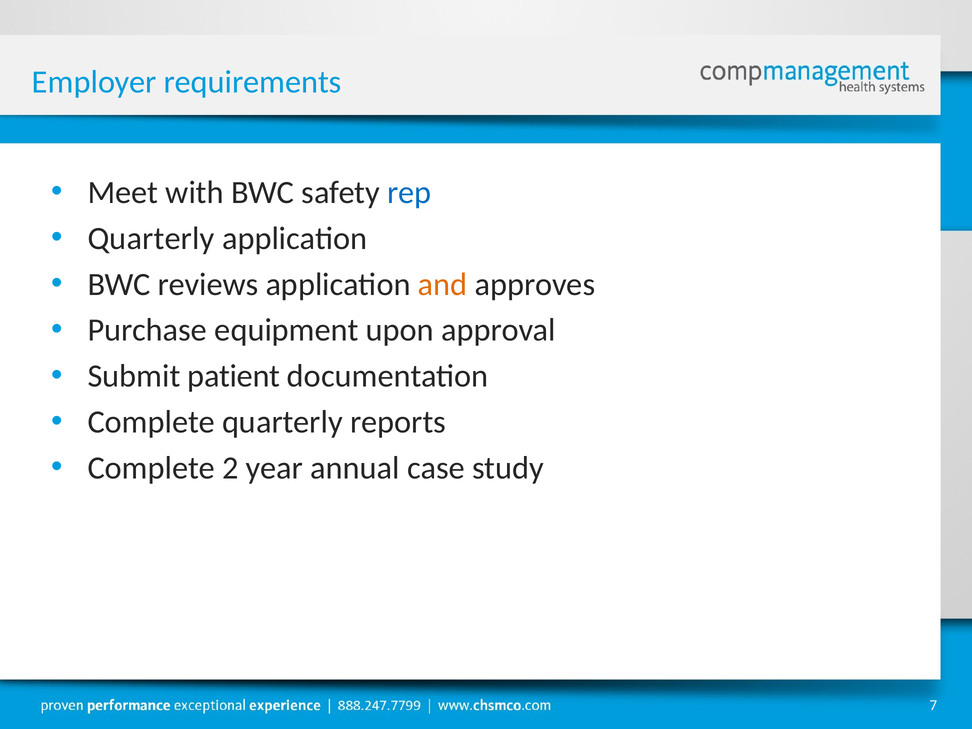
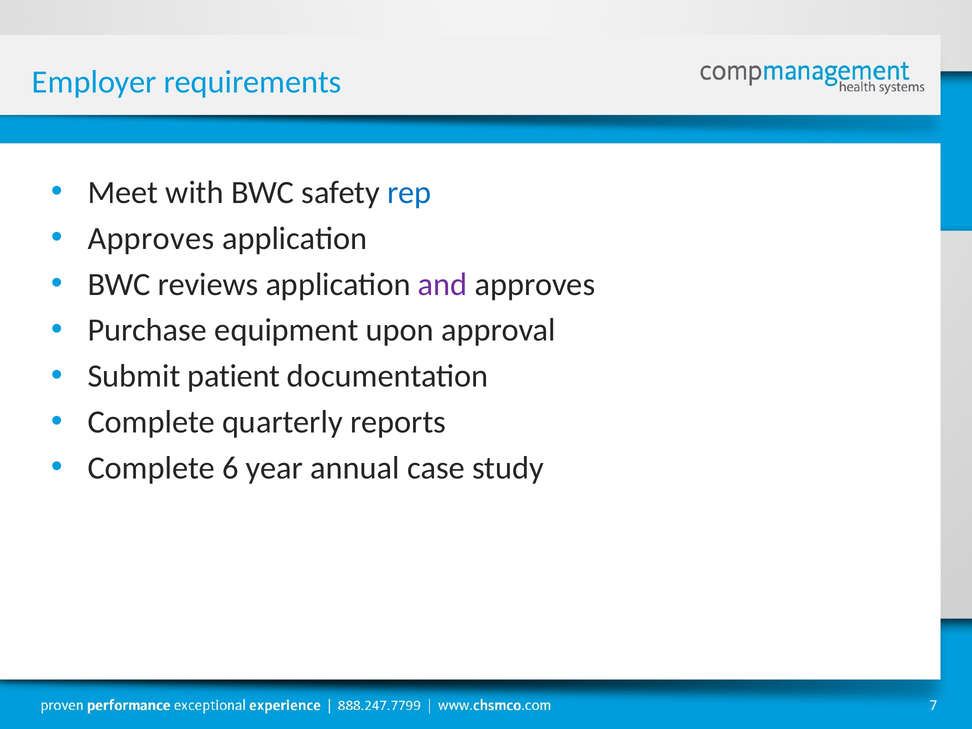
Quarterly at (151, 238): Quarterly -> Approves
and colour: orange -> purple
2: 2 -> 6
